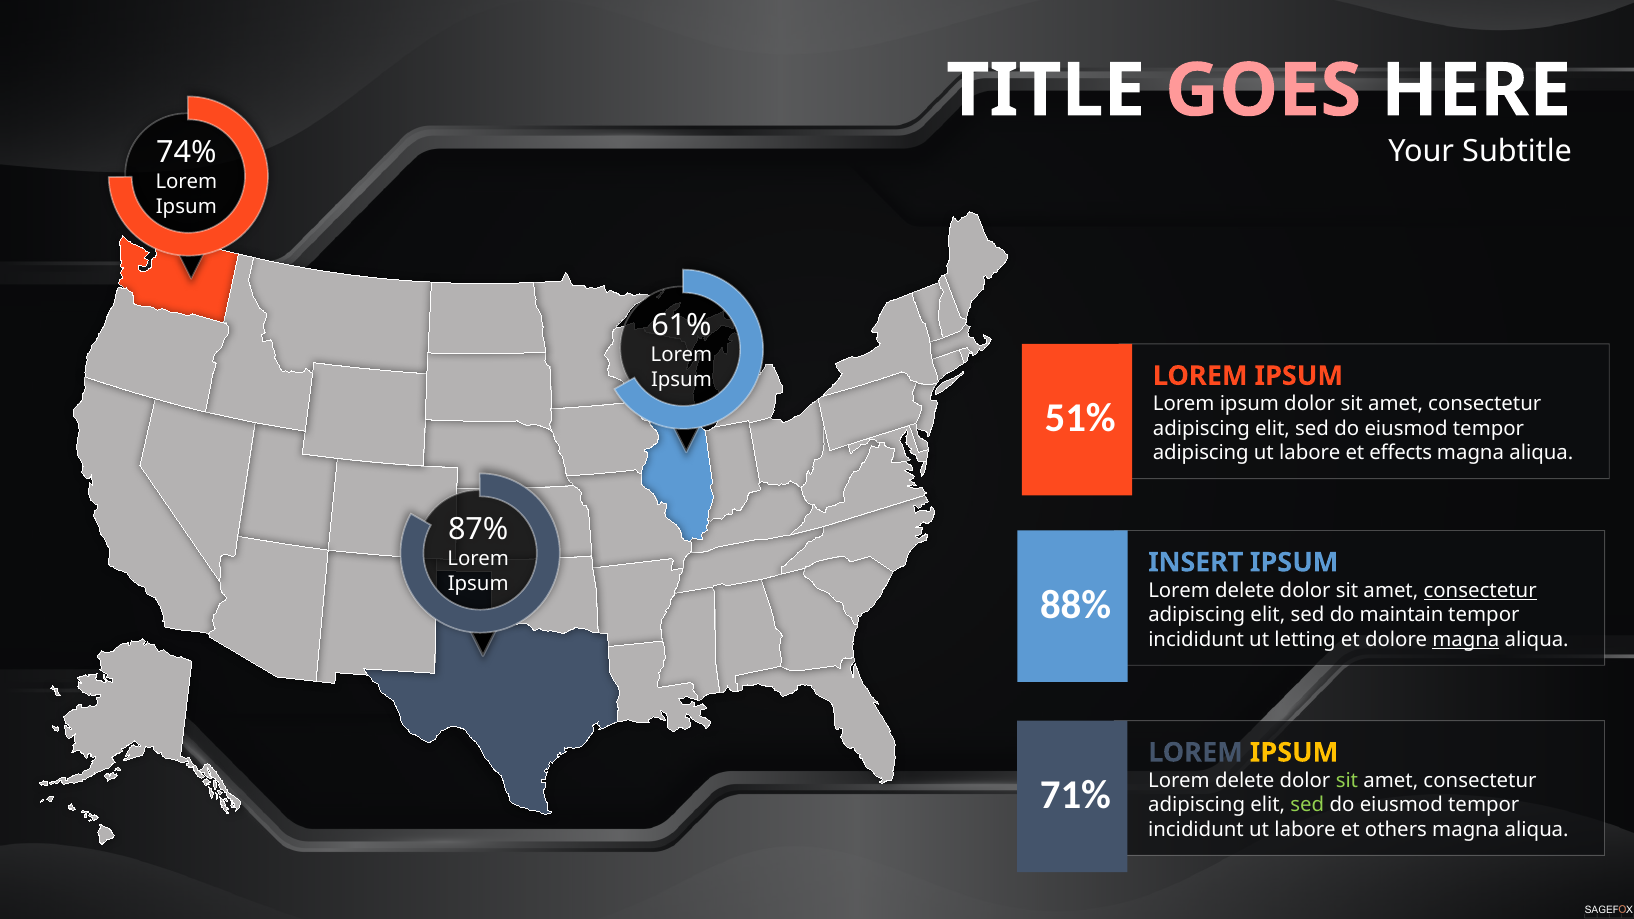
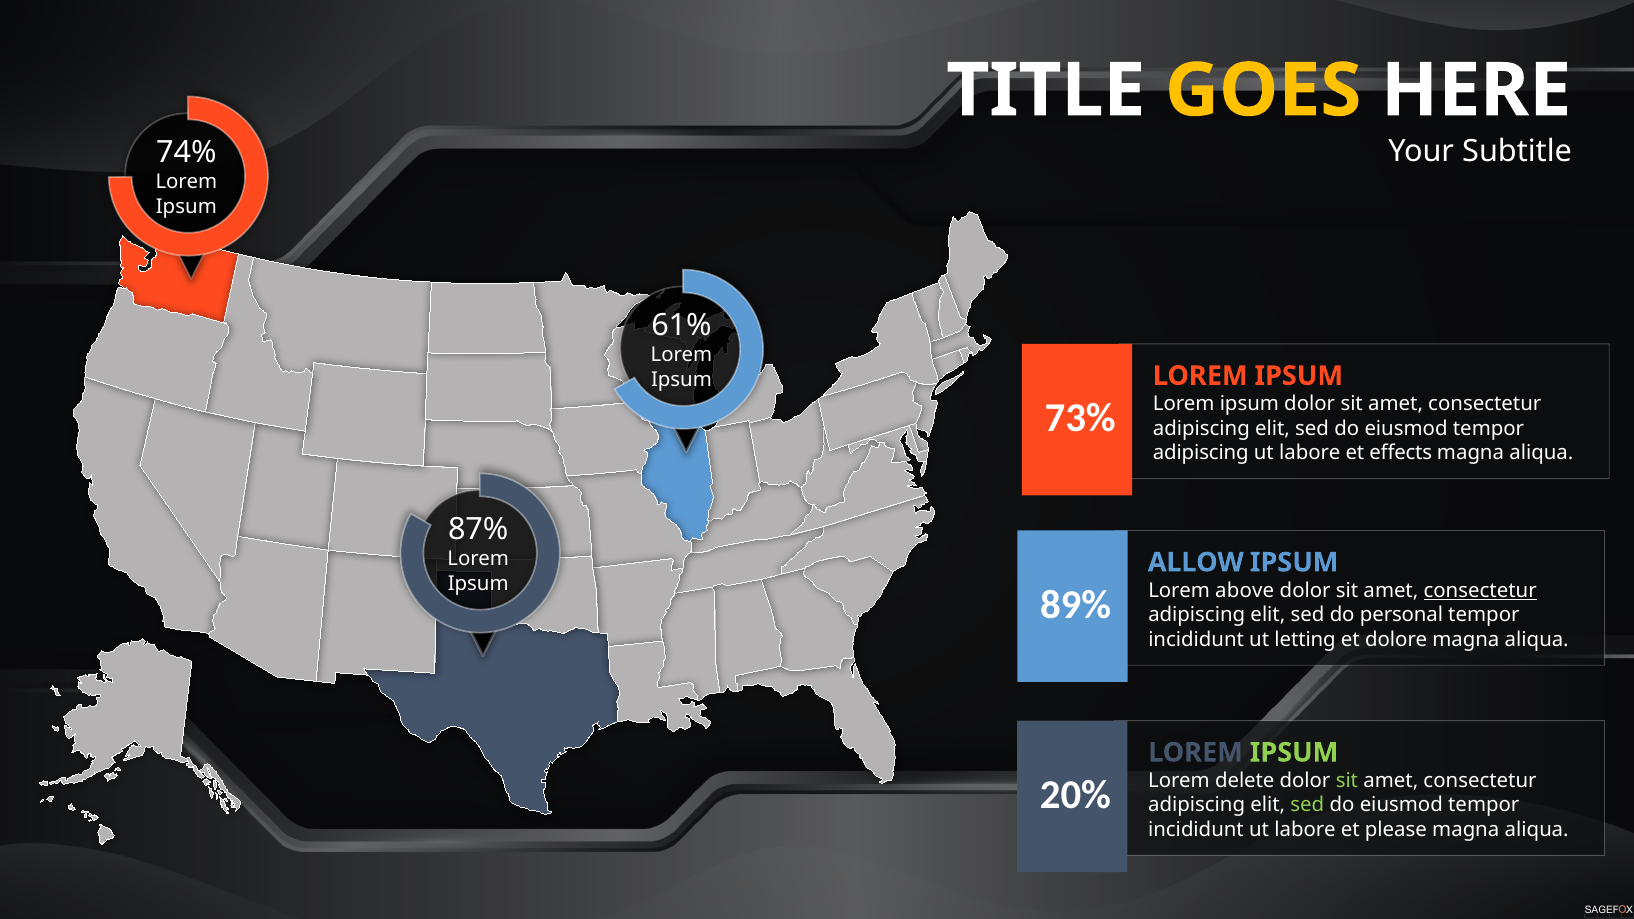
GOES colour: pink -> yellow
51%: 51% -> 73%
INSERT: INSERT -> ALLOW
delete at (1245, 591): delete -> above
88%: 88% -> 89%
maintain: maintain -> personal
magna at (1466, 640) underline: present -> none
IPSUM at (1294, 753) colour: yellow -> light green
71%: 71% -> 20%
others: others -> please
